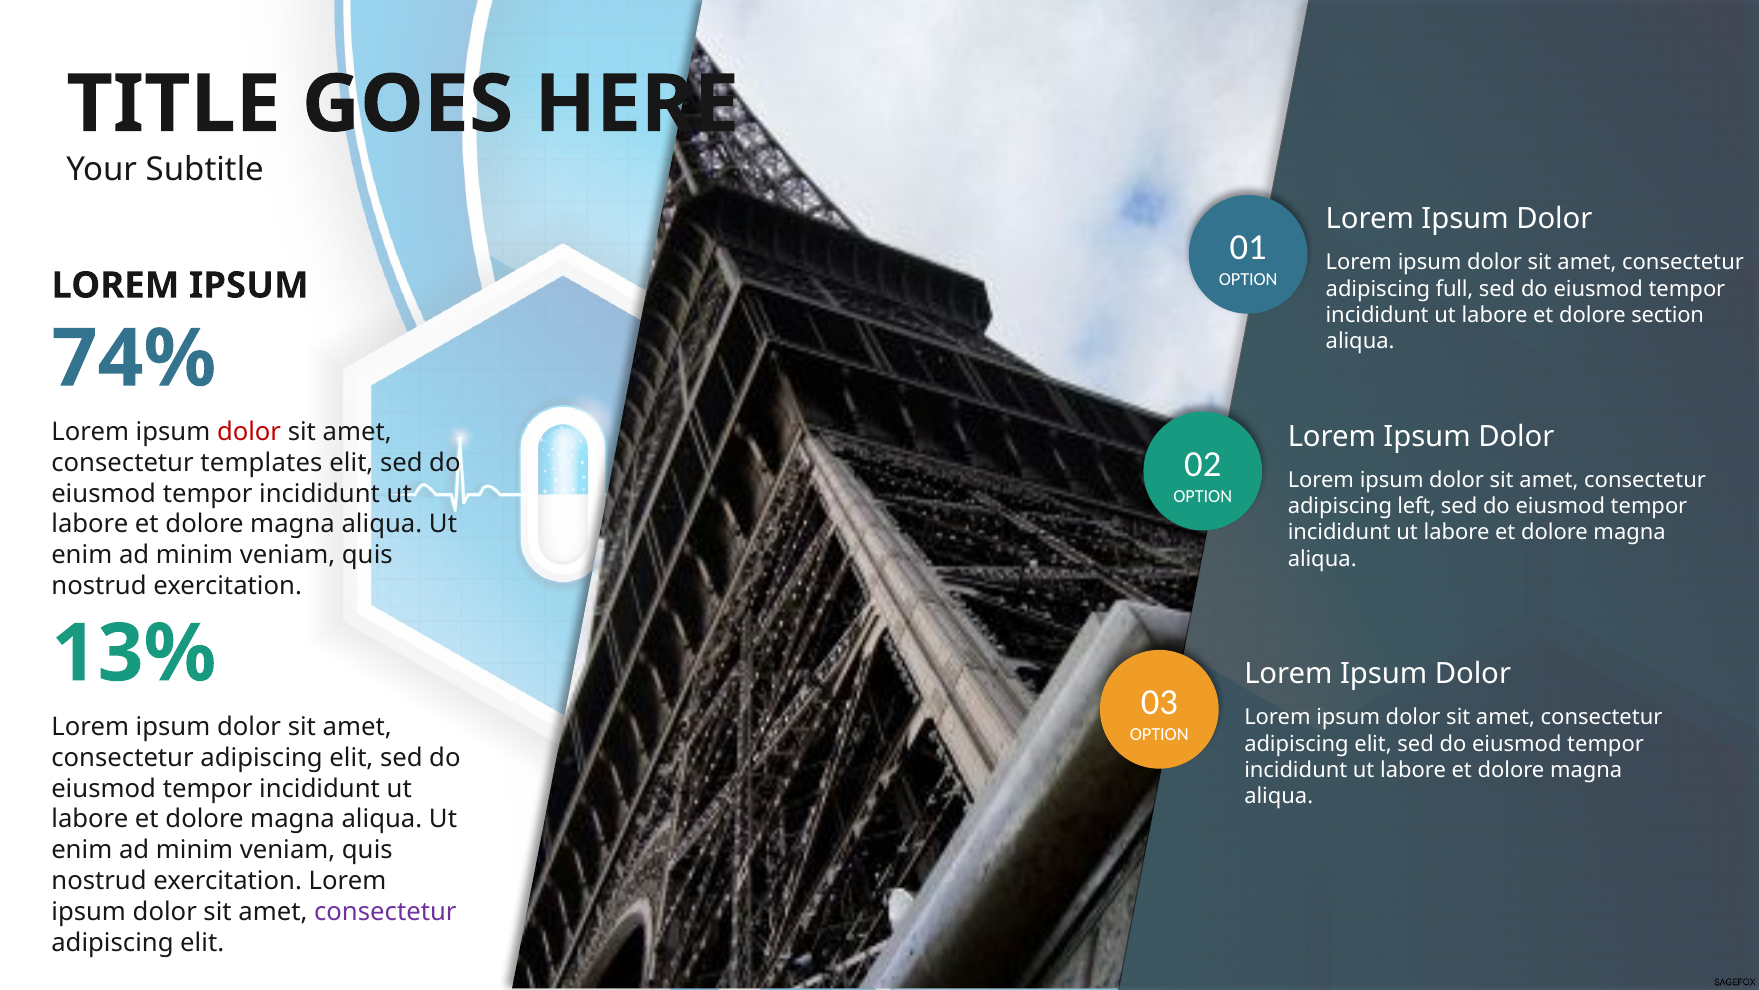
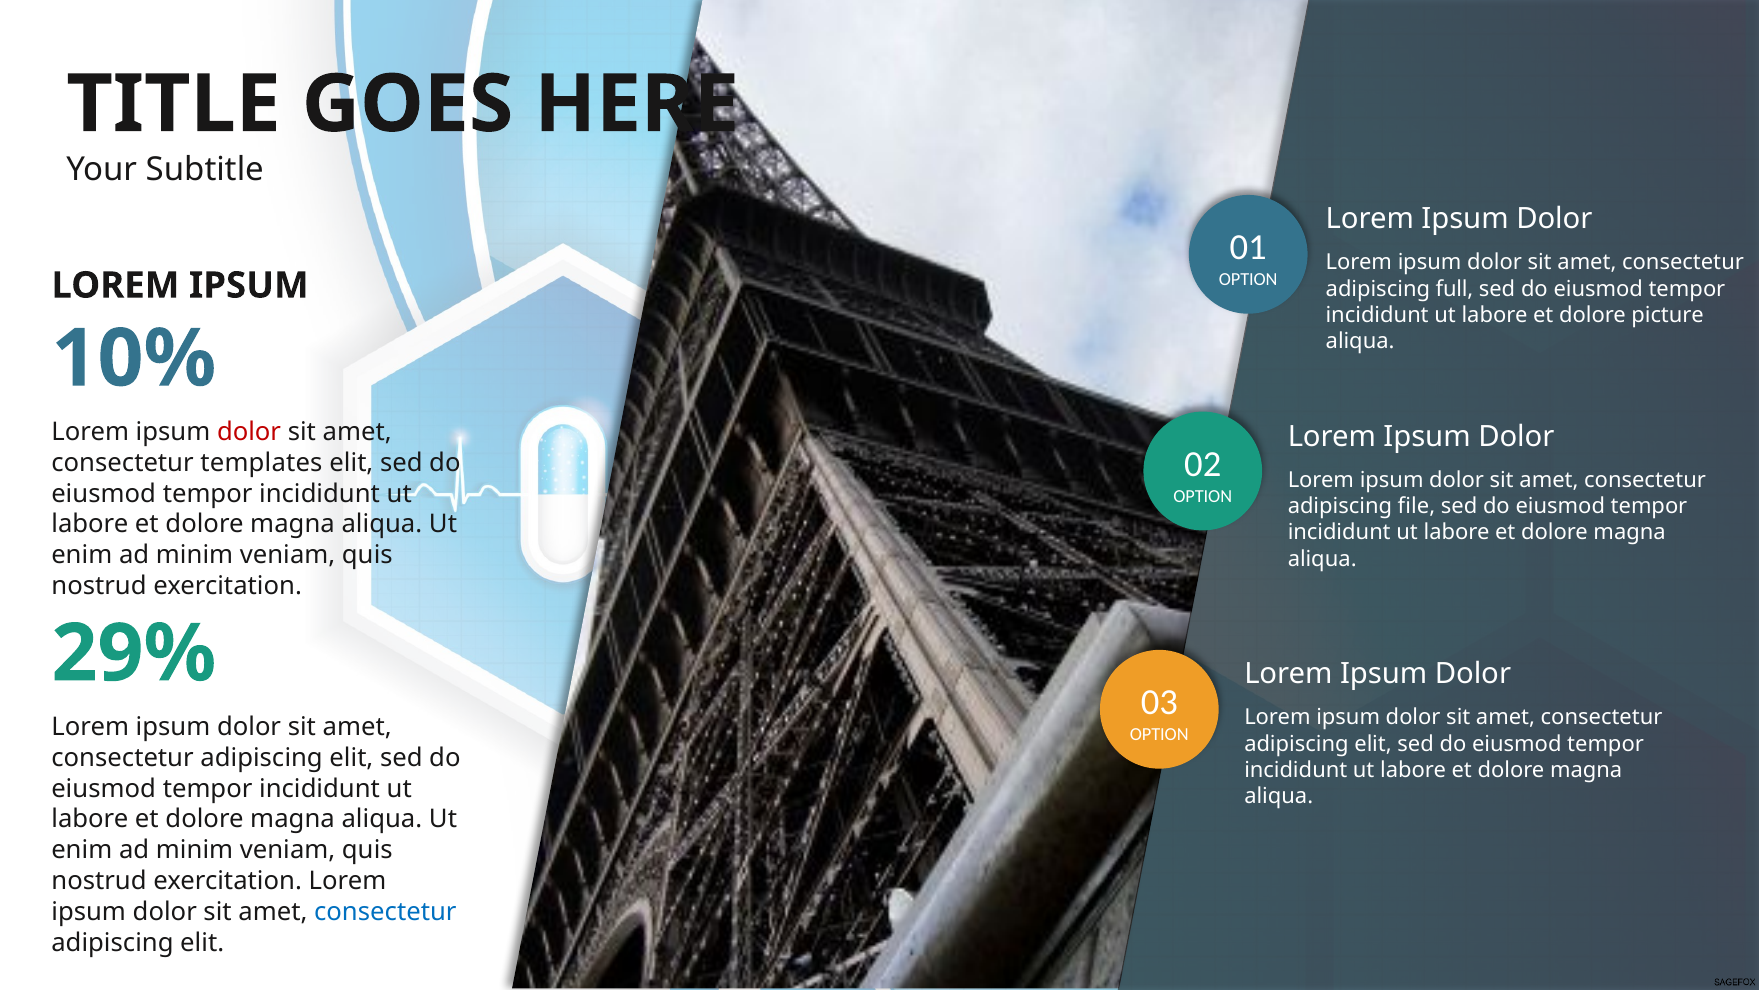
section: section -> picture
74%: 74% -> 10%
left: left -> file
13%: 13% -> 29%
consectetur at (385, 911) colour: purple -> blue
